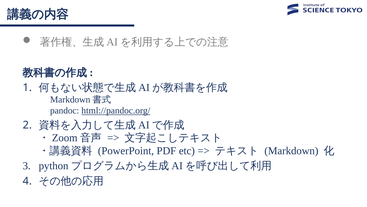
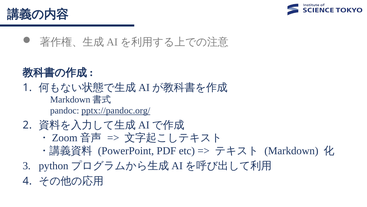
html://pandoc.org/: html://pandoc.org/ -> pptx://pandoc.org/
